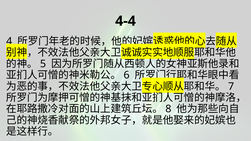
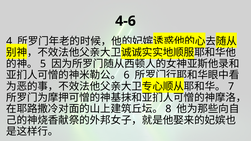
4-4: 4-4 -> 4-6
